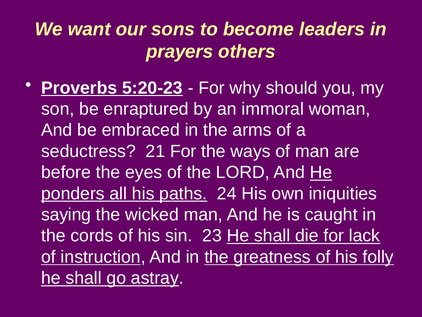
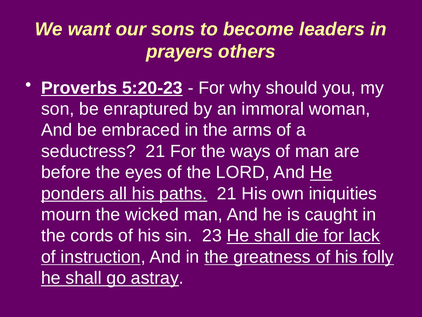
paths 24: 24 -> 21
saying: saying -> mourn
